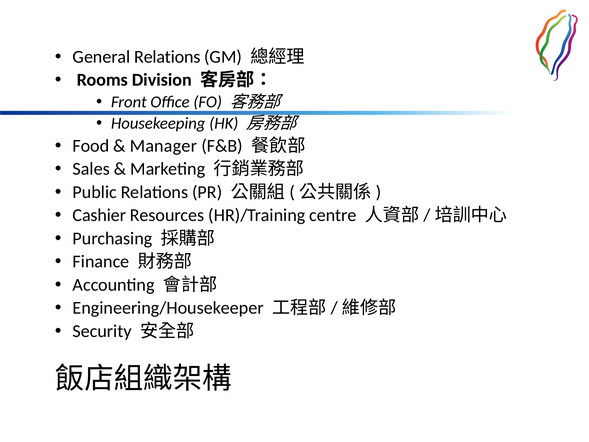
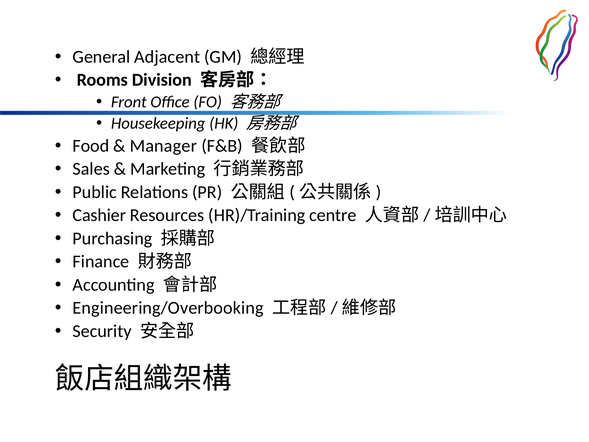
General Relations: Relations -> Adjacent
Engineering/Housekeeper: Engineering/Housekeeper -> Engineering/Overbooking
